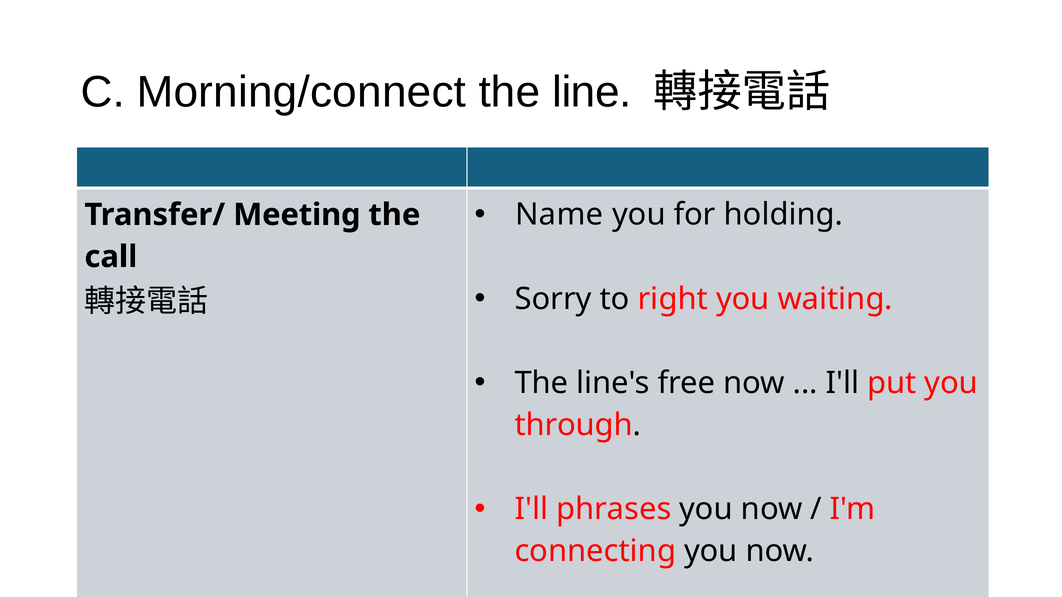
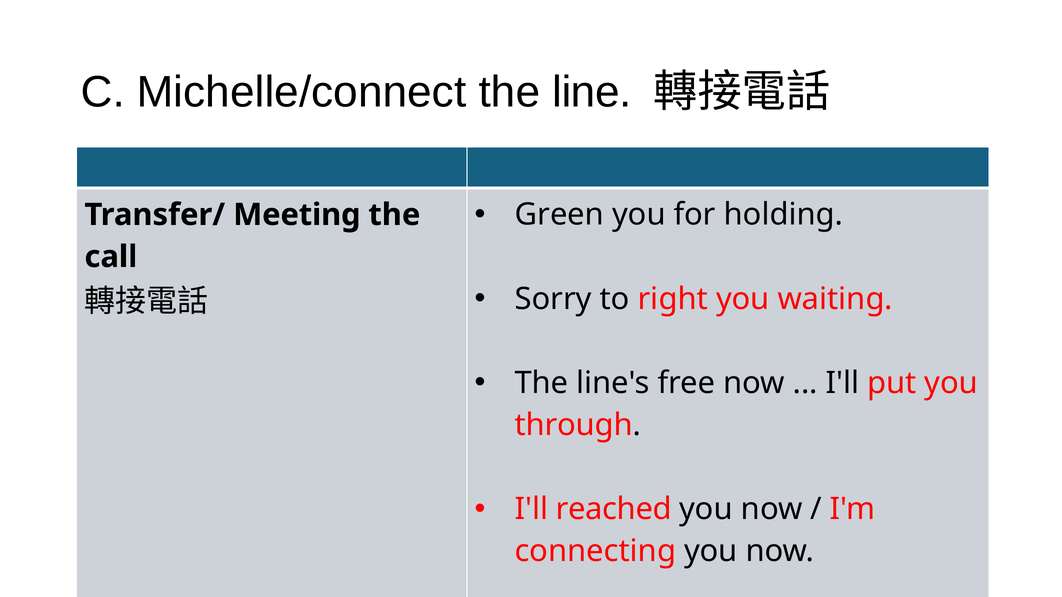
Morning/connect: Morning/connect -> Michelle/connect
Name: Name -> Green
phrases: phrases -> reached
